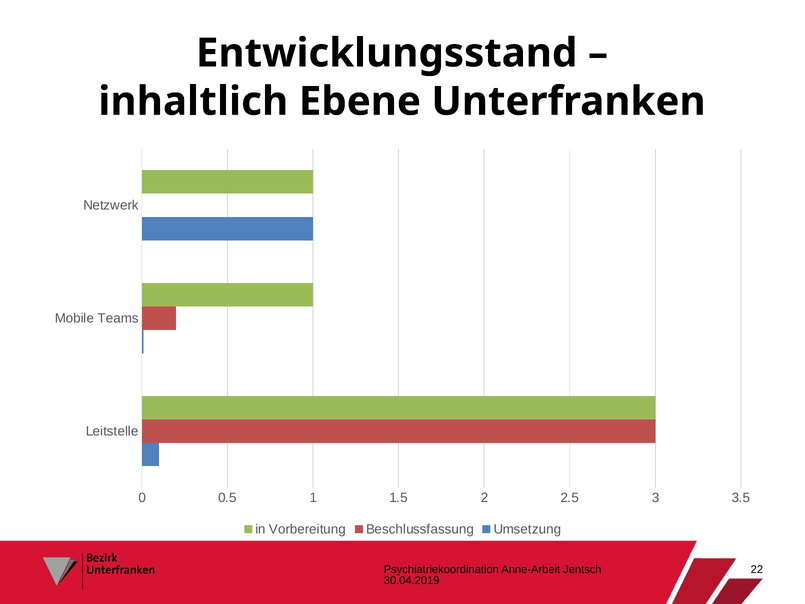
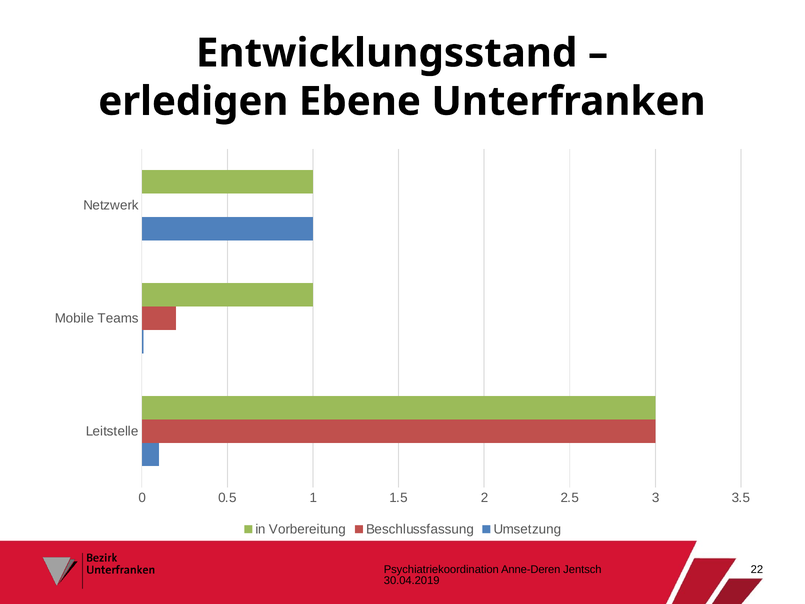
inhaltlich: inhaltlich -> erledigen
Anne-Arbeit: Anne-Arbeit -> Anne-Deren
